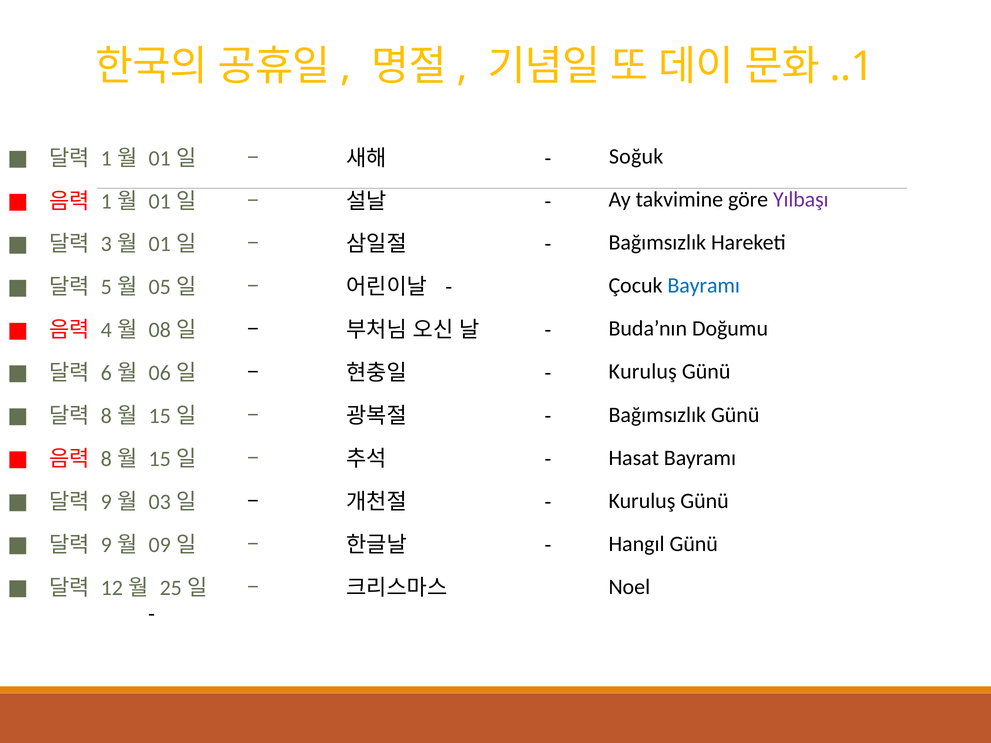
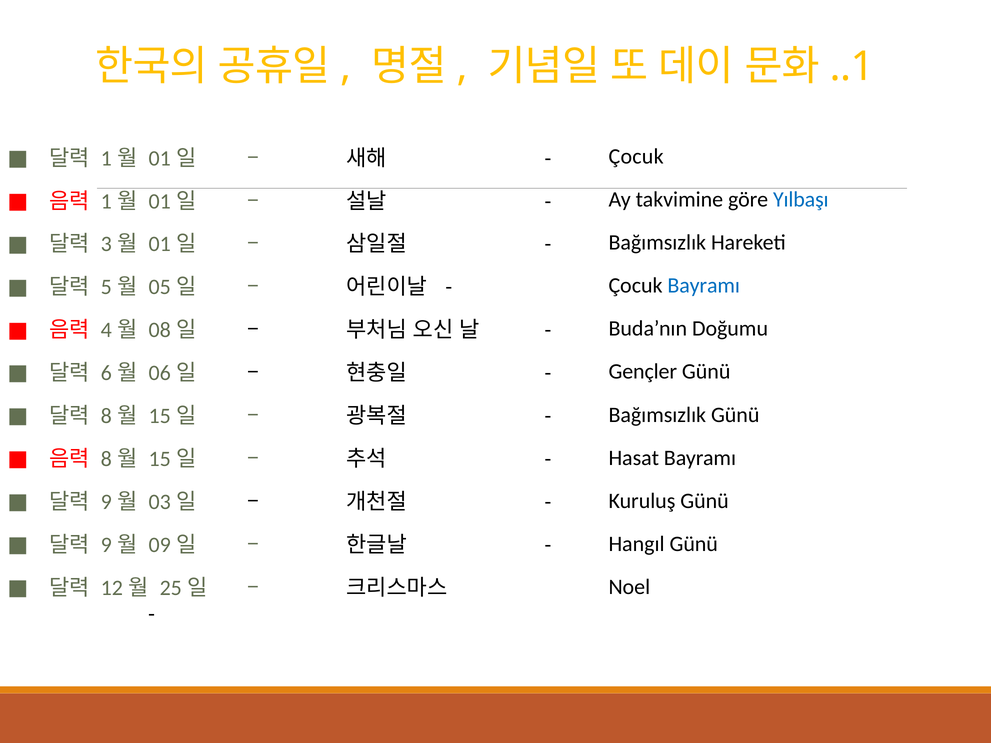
Soğuk at (636, 157): Soğuk -> Çocuk
Yılbaşı colour: purple -> blue
Kuruluş at (643, 372): Kuruluş -> Gençler
